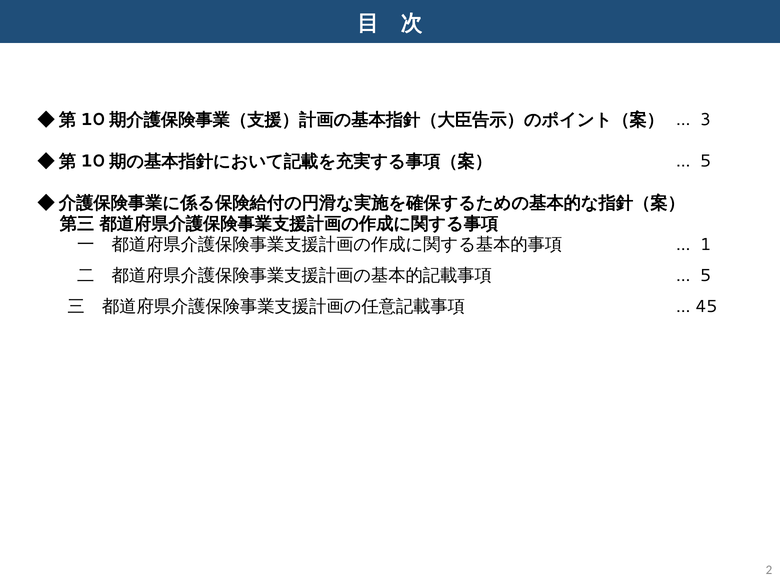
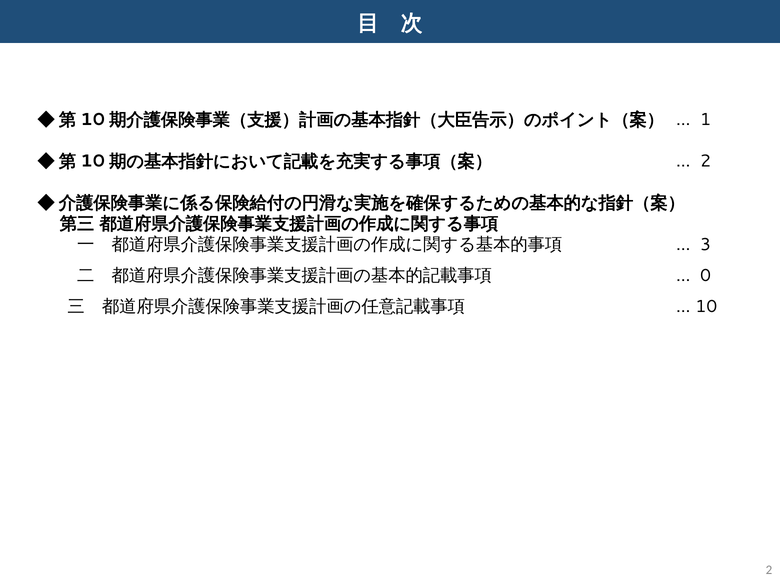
3: 3 -> 1
5 at (705, 161): 5 -> 2
1: 1 -> 3
5 at (705, 276): 5 -> 0
45: 45 -> 10
